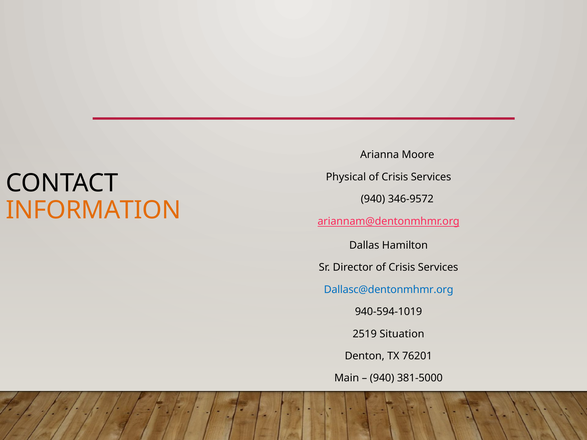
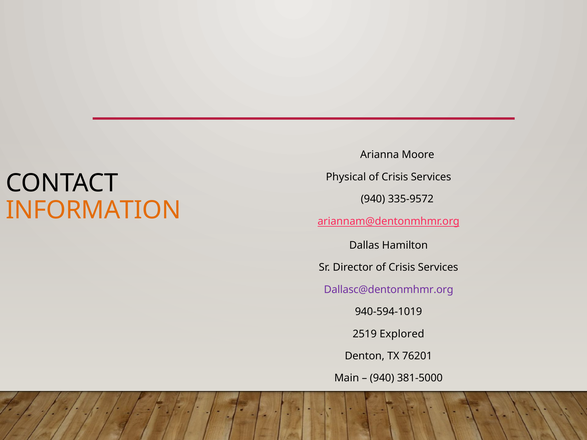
346-9572: 346-9572 -> 335-9572
Dallasc@dentonmhmr.org colour: blue -> purple
Situation: Situation -> Explored
